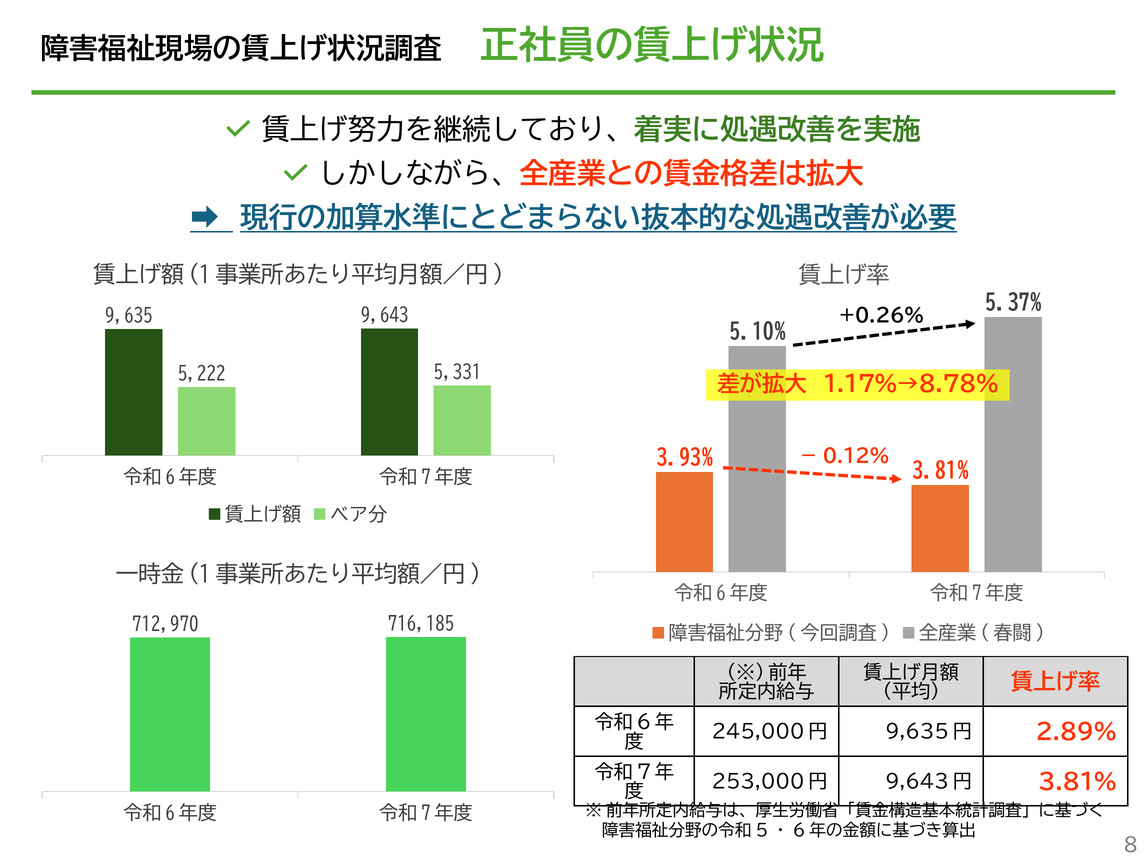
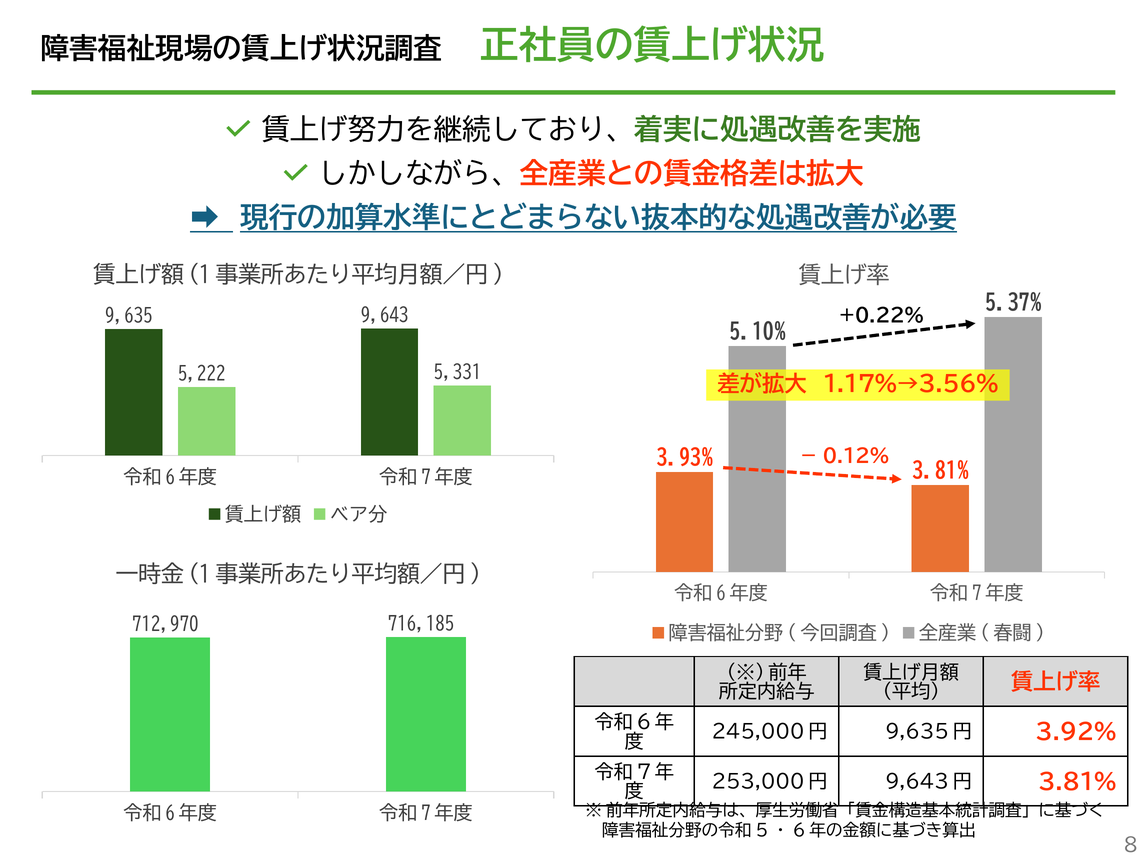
+0.26%: +0.26% -> +0.22%
1.17%→8.78%: 1.17%→8.78% -> 1.17%→3.56%
2.89%: 2.89% -> 3.92%
